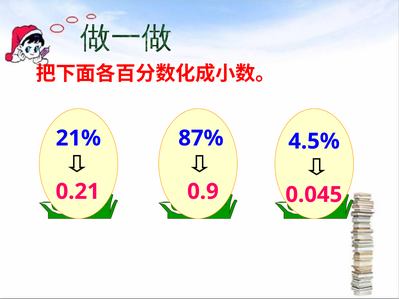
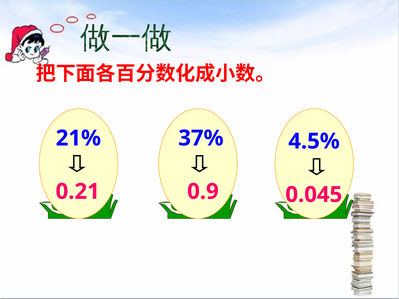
87%: 87% -> 37%
